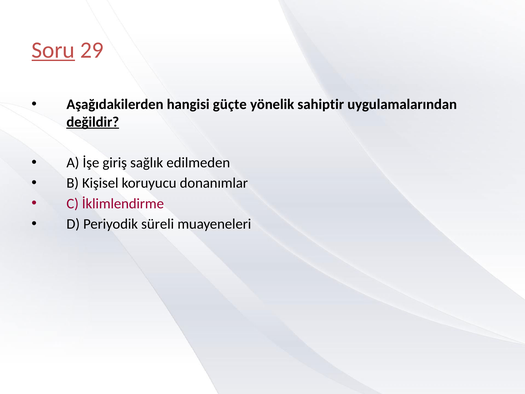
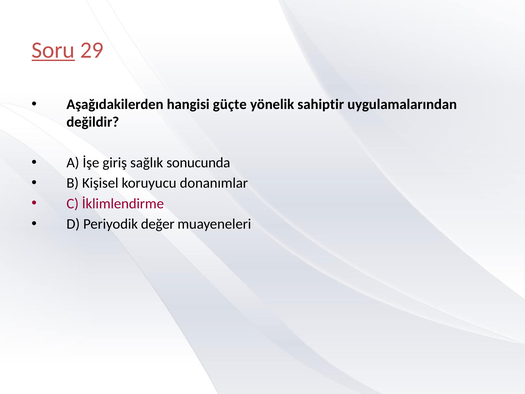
değildir underline: present -> none
edilmeden: edilmeden -> sonucunda
süreli: süreli -> değer
